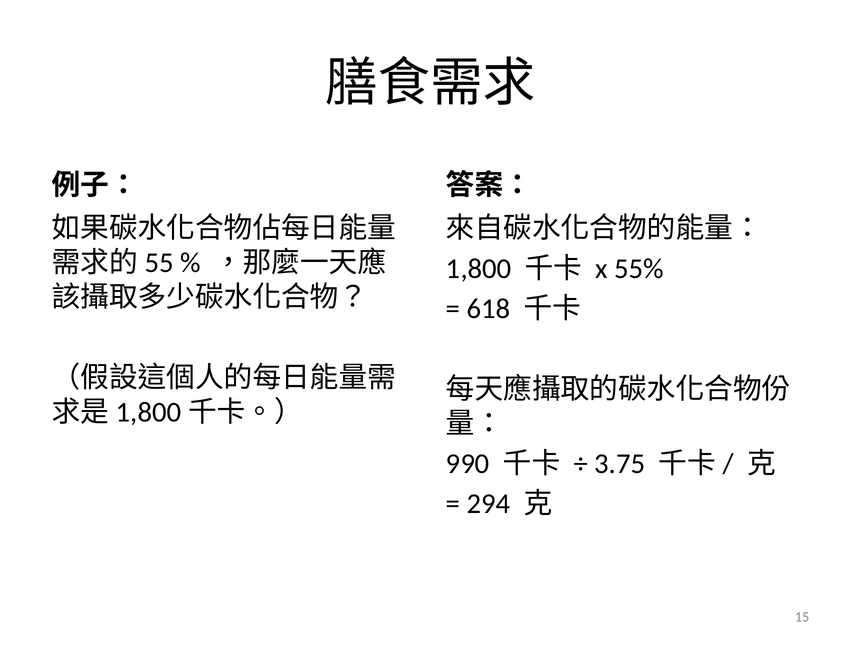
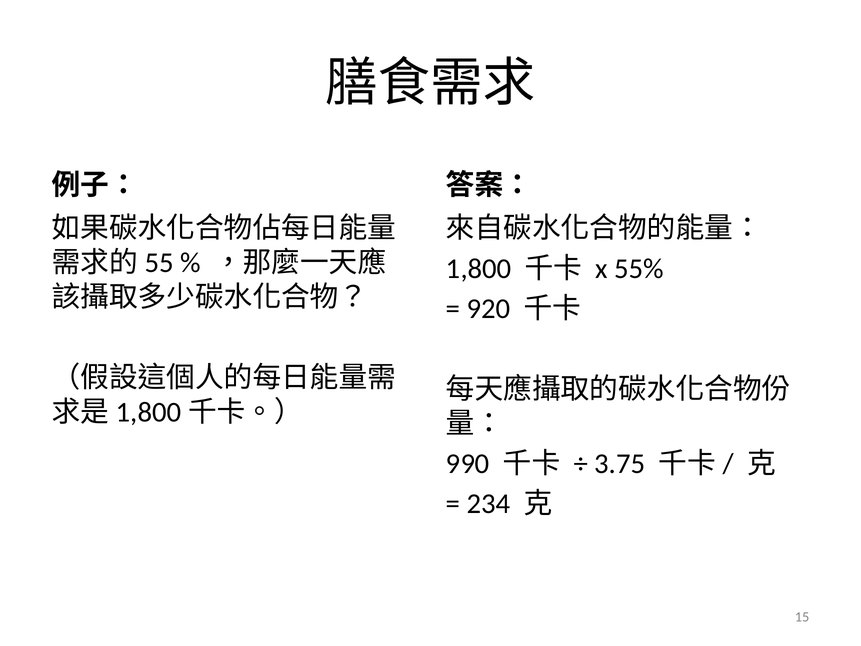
618: 618 -> 920
294: 294 -> 234
